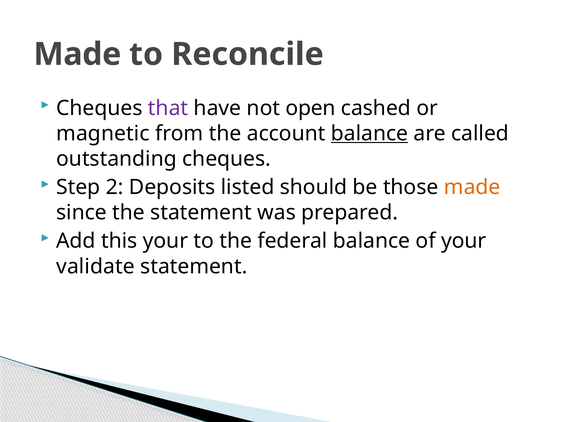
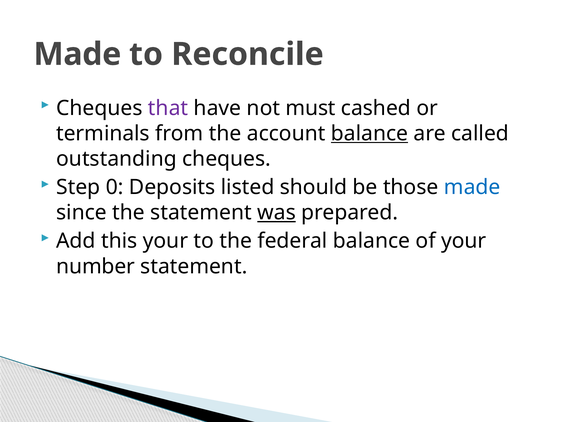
open: open -> must
magnetic: magnetic -> terminals
2: 2 -> 0
made at (472, 187) colour: orange -> blue
was underline: none -> present
validate: validate -> number
